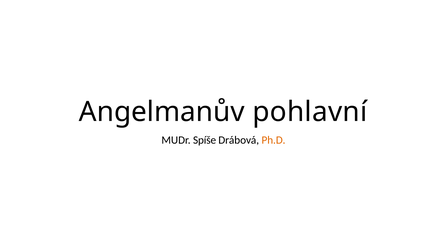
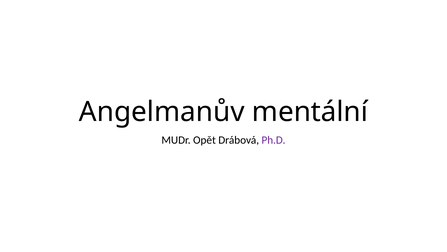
pohlavní: pohlavní -> mentální
Spíše: Spíše -> Opět
Ph.D colour: orange -> purple
